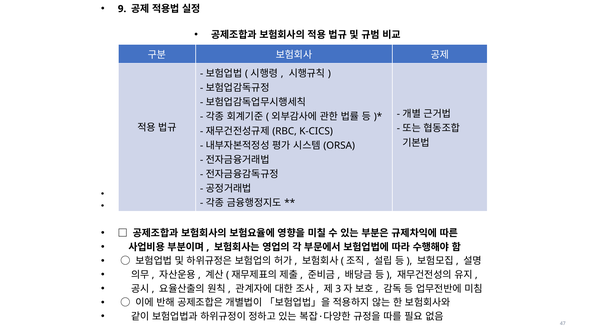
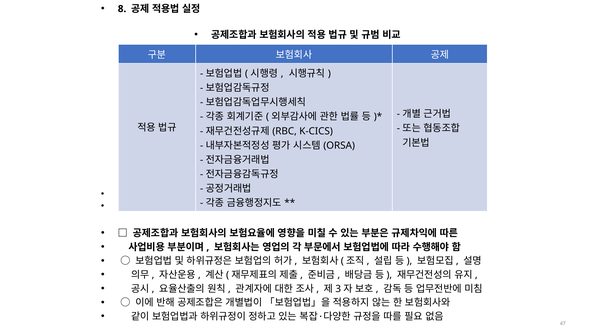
9: 9 -> 8
